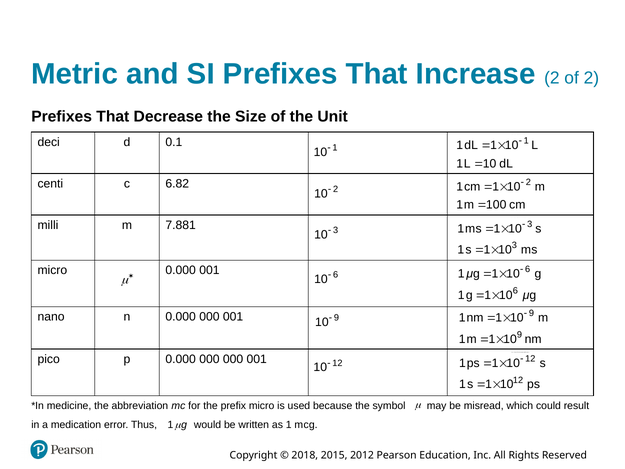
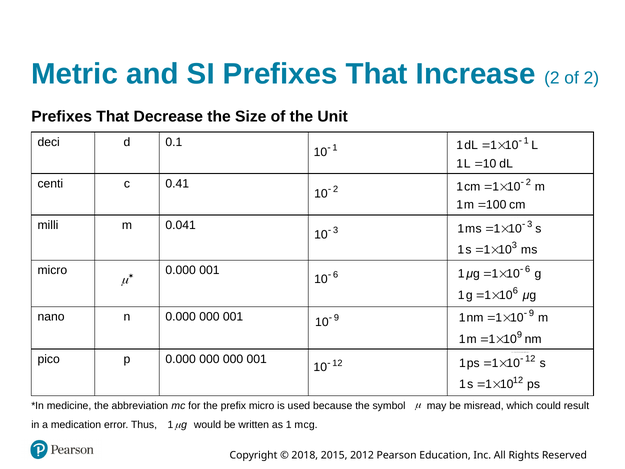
6.82: 6.82 -> 0.41
7.881: 7.881 -> 0.041
